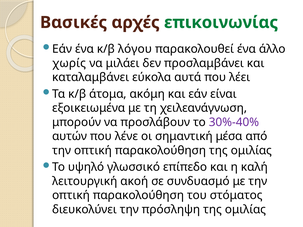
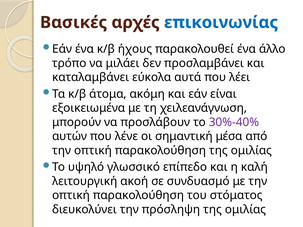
επικοινωνίας colour: green -> blue
λόγου: λόγου -> ήχους
χωρίς: χωρίς -> τρόπο
